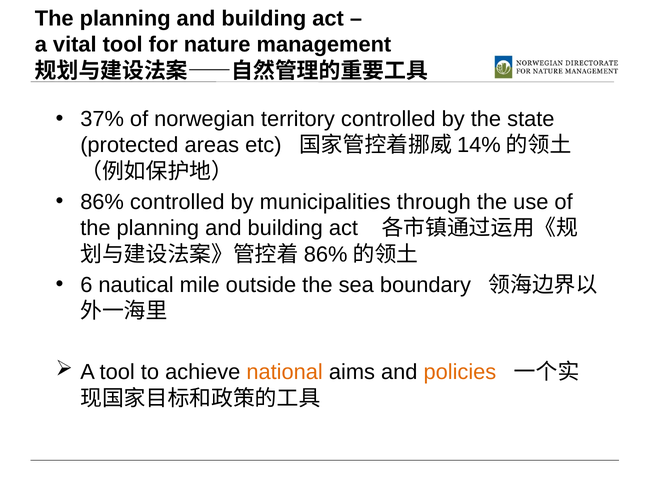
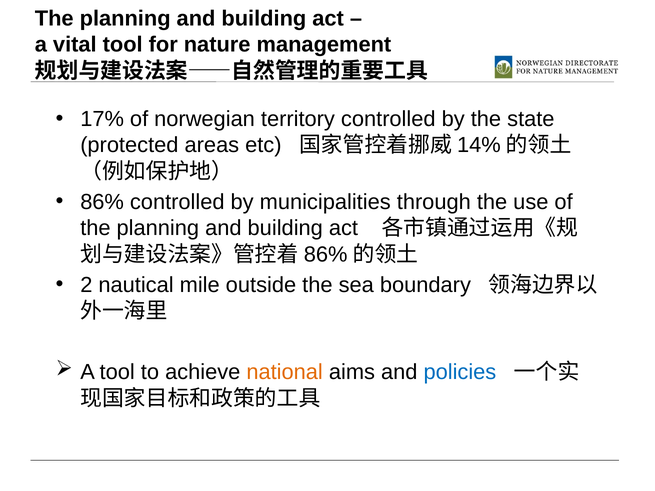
37%: 37% -> 17%
6: 6 -> 2
policies colour: orange -> blue
